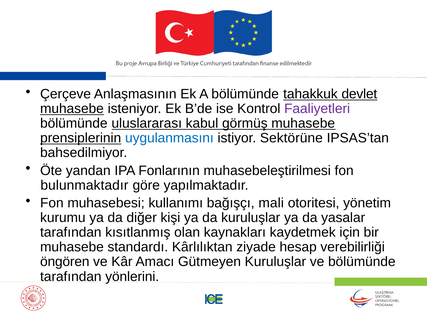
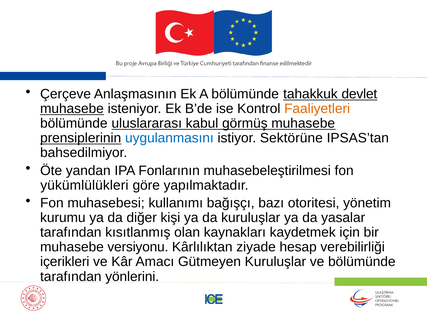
Faaliyetleri colour: purple -> orange
bulunmaktadır: bulunmaktadır -> yükümlülükleri
mali: mali -> bazı
standardı: standardı -> versiyonu
öngören: öngören -> içerikleri
